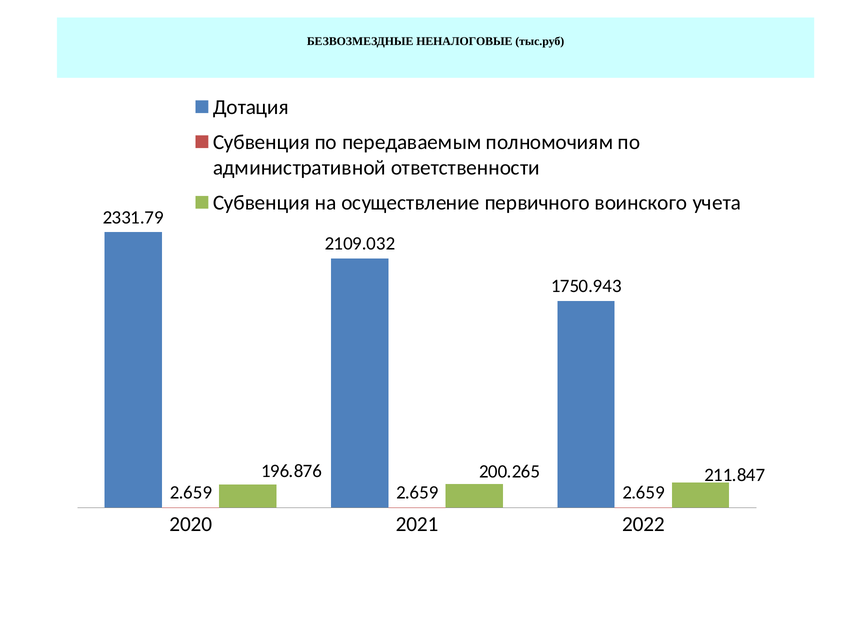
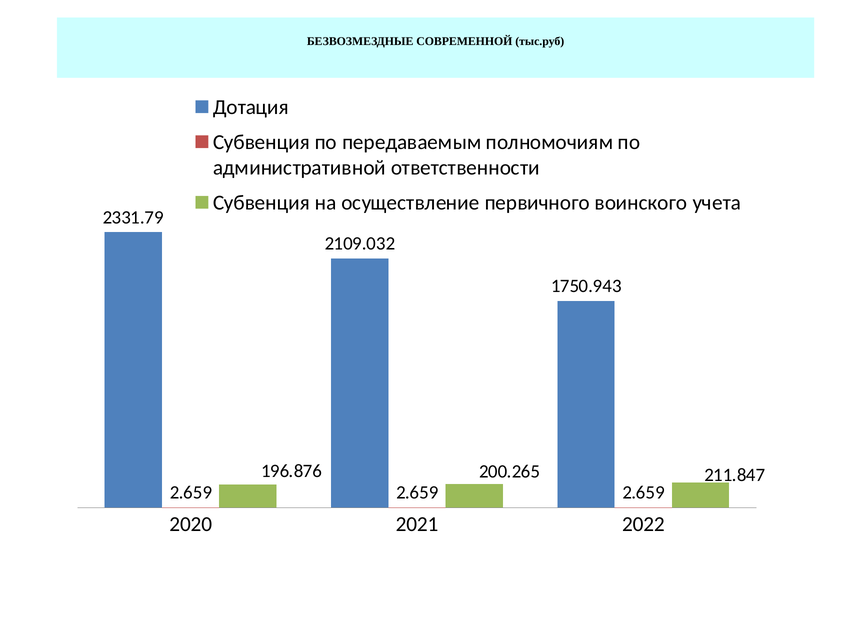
НЕНАЛОГОВЫЕ: НЕНАЛОГОВЫЕ -> СОВРЕМЕННОЙ
